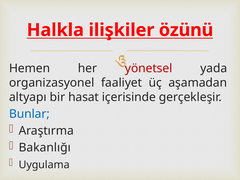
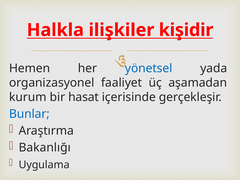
özünü: özünü -> kişidir
yönetsel colour: red -> blue
altyapı: altyapı -> kurum
